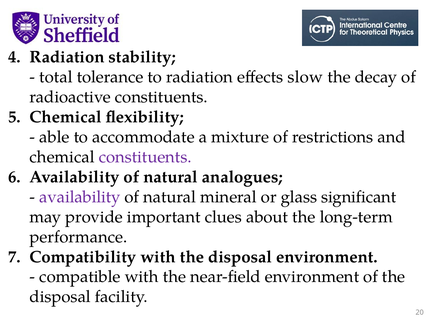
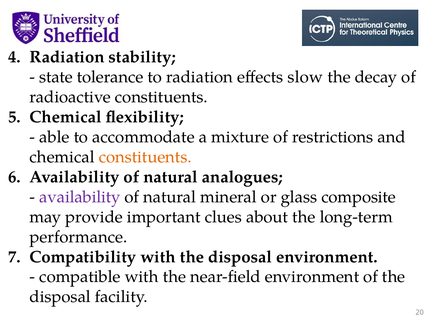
total: total -> state
constituents at (145, 157) colour: purple -> orange
significant: significant -> composite
